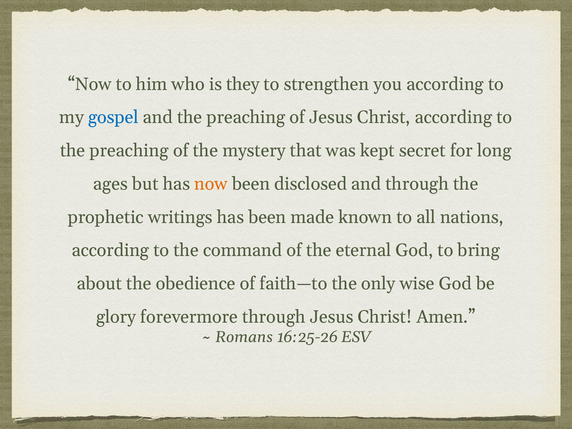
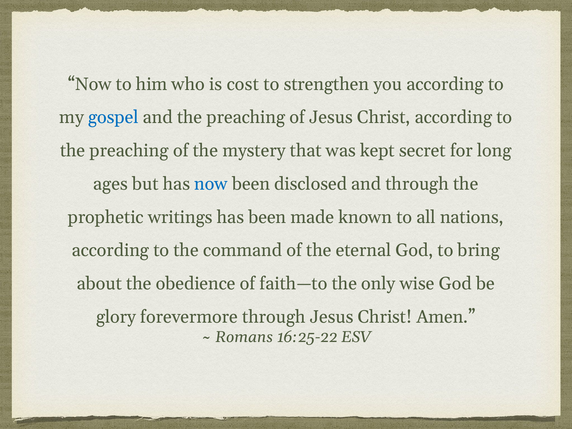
they: they -> cost
now at (211, 184) colour: orange -> blue
16:25-26: 16:25-26 -> 16:25-22
